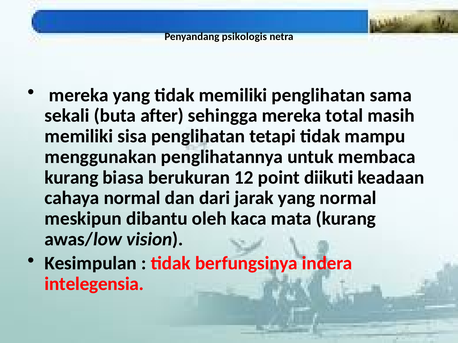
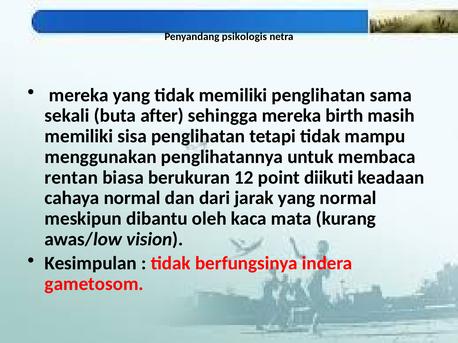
total: total -> birth
kurang at (71, 178): kurang -> rentan
intelegensia: intelegensia -> gametosom
